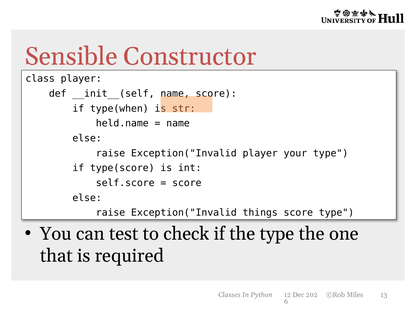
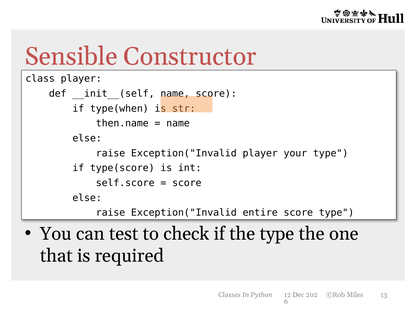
held.name: held.name -> then.name
things: things -> entire
